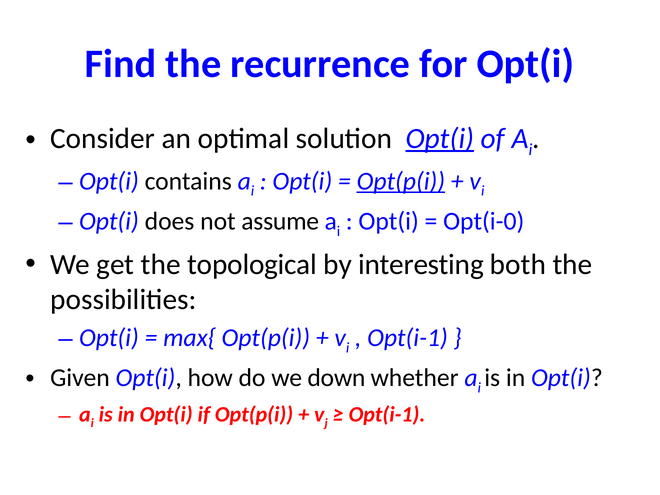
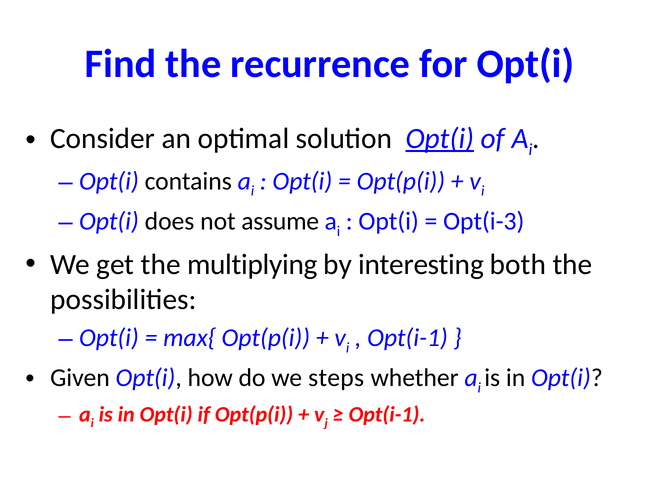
Opt(p(i at (401, 181) underline: present -> none
Opt(i-0: Opt(i-0 -> Opt(i-3
topological: topological -> multiplying
down: down -> steps
